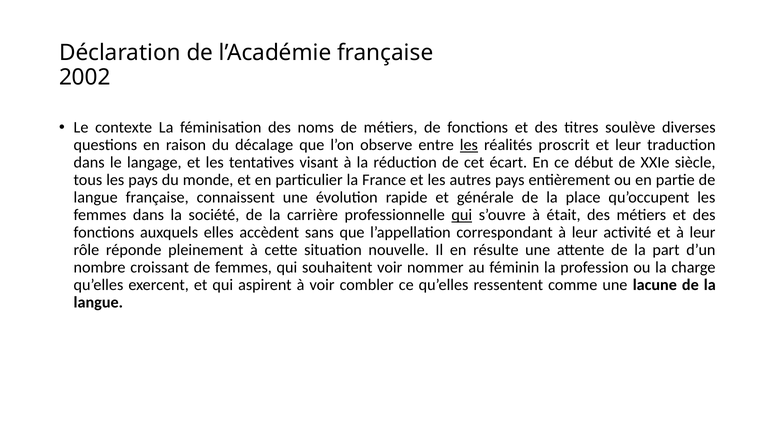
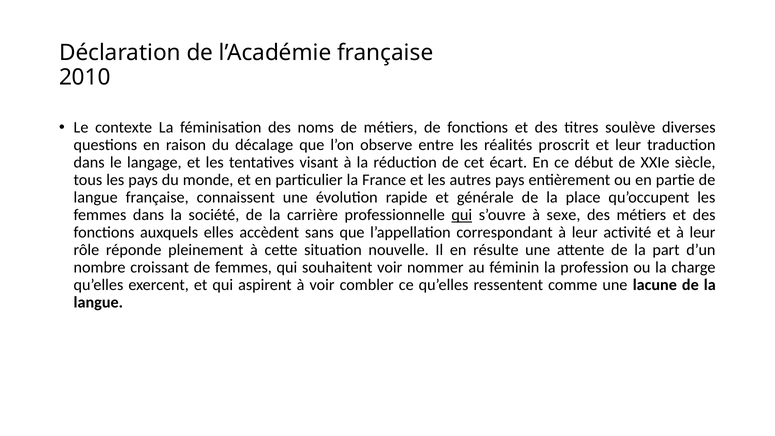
2002: 2002 -> 2010
les at (469, 145) underline: present -> none
était: était -> sexe
